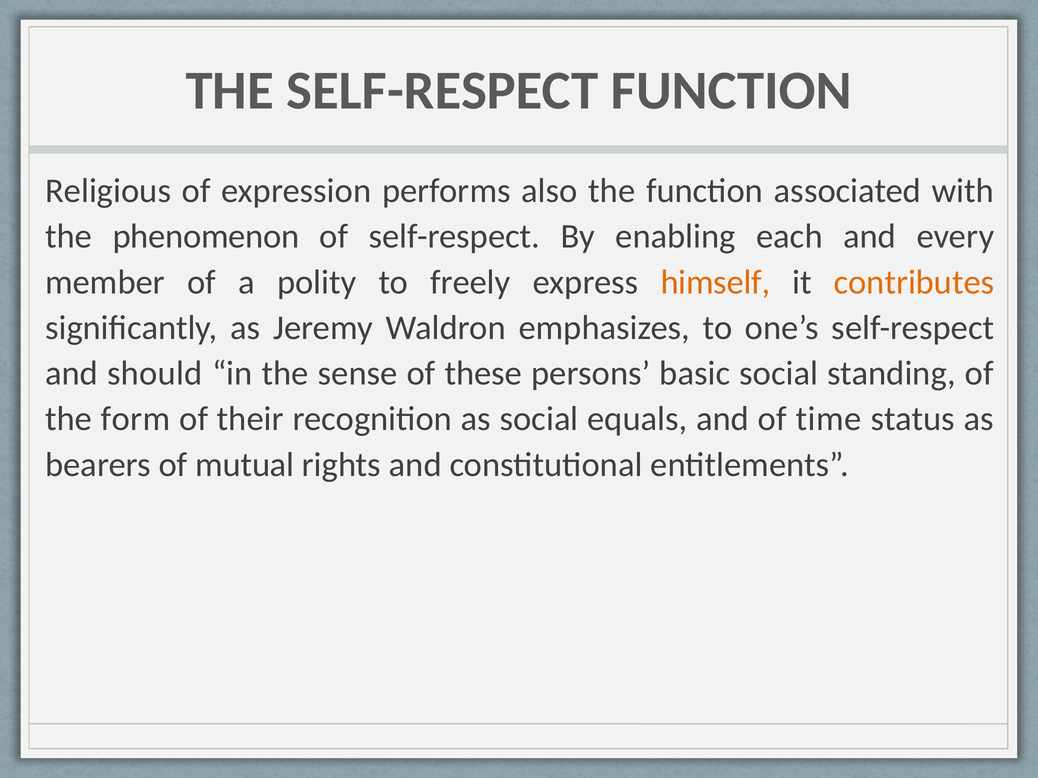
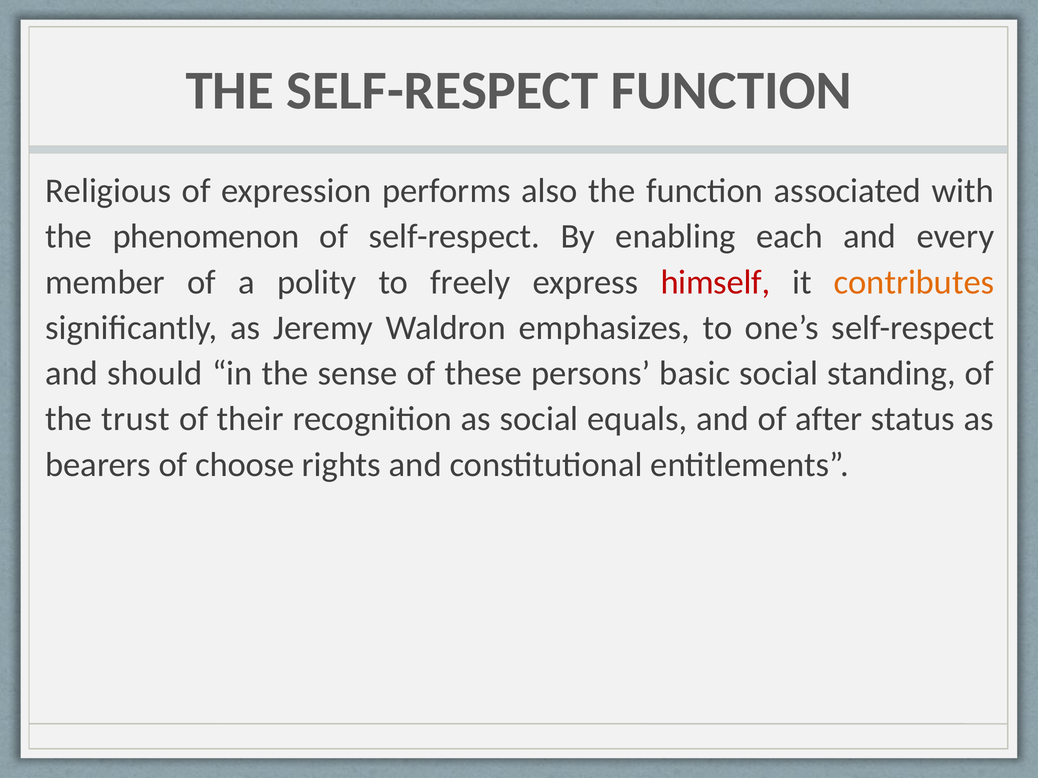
himself colour: orange -> red
form: form -> trust
time: time -> after
mutual: mutual -> choose
